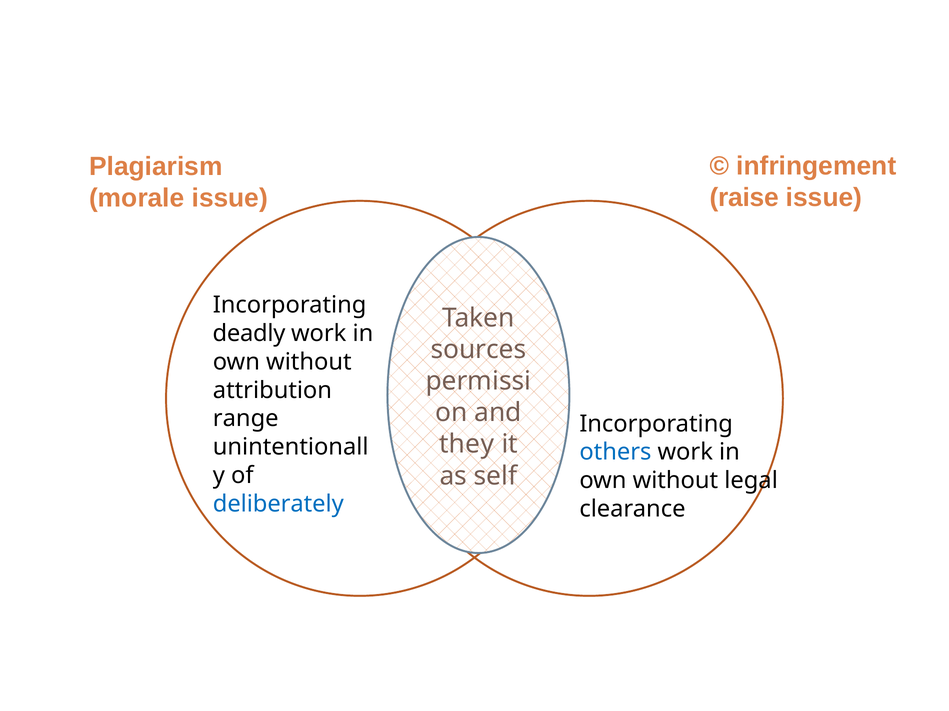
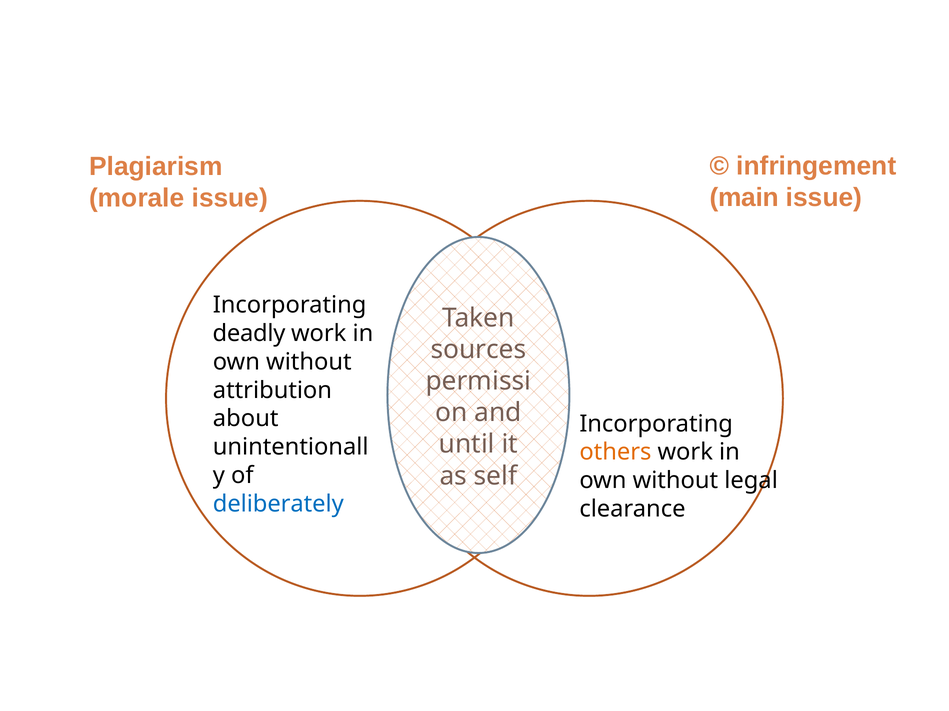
raise: raise -> main
range: range -> about
they: they -> until
others colour: blue -> orange
